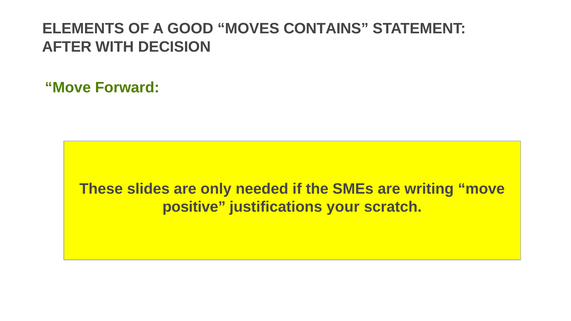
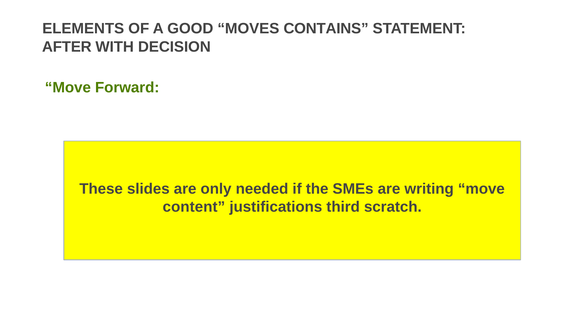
positive: positive -> content
your: your -> third
